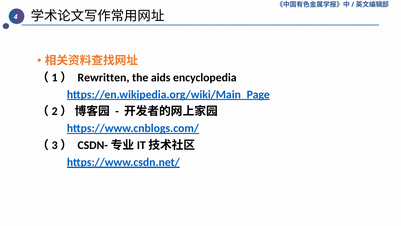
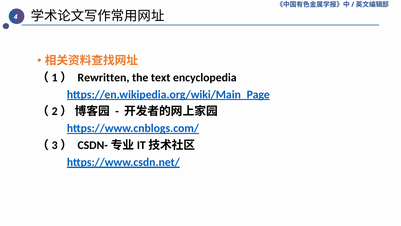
aids: aids -> text
